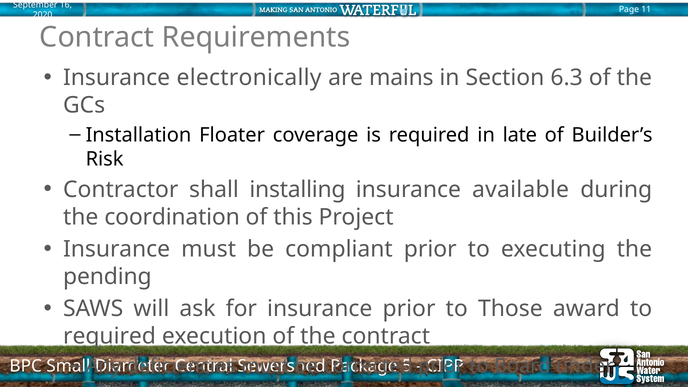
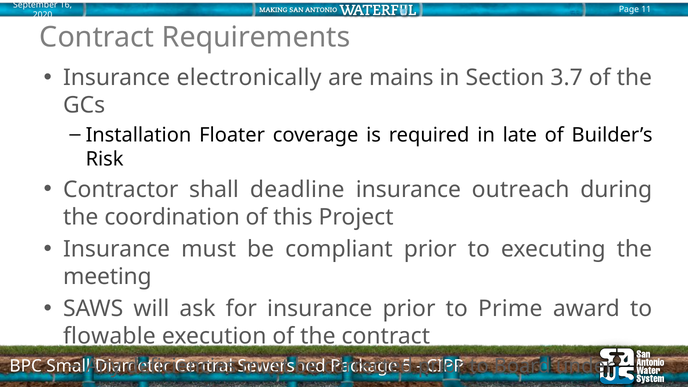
6.3: 6.3 -> 3.7
installing: installing -> deadline
available: available -> outreach
pending: pending -> meeting
Those: Those -> Prime
required at (110, 336): required -> flowable
